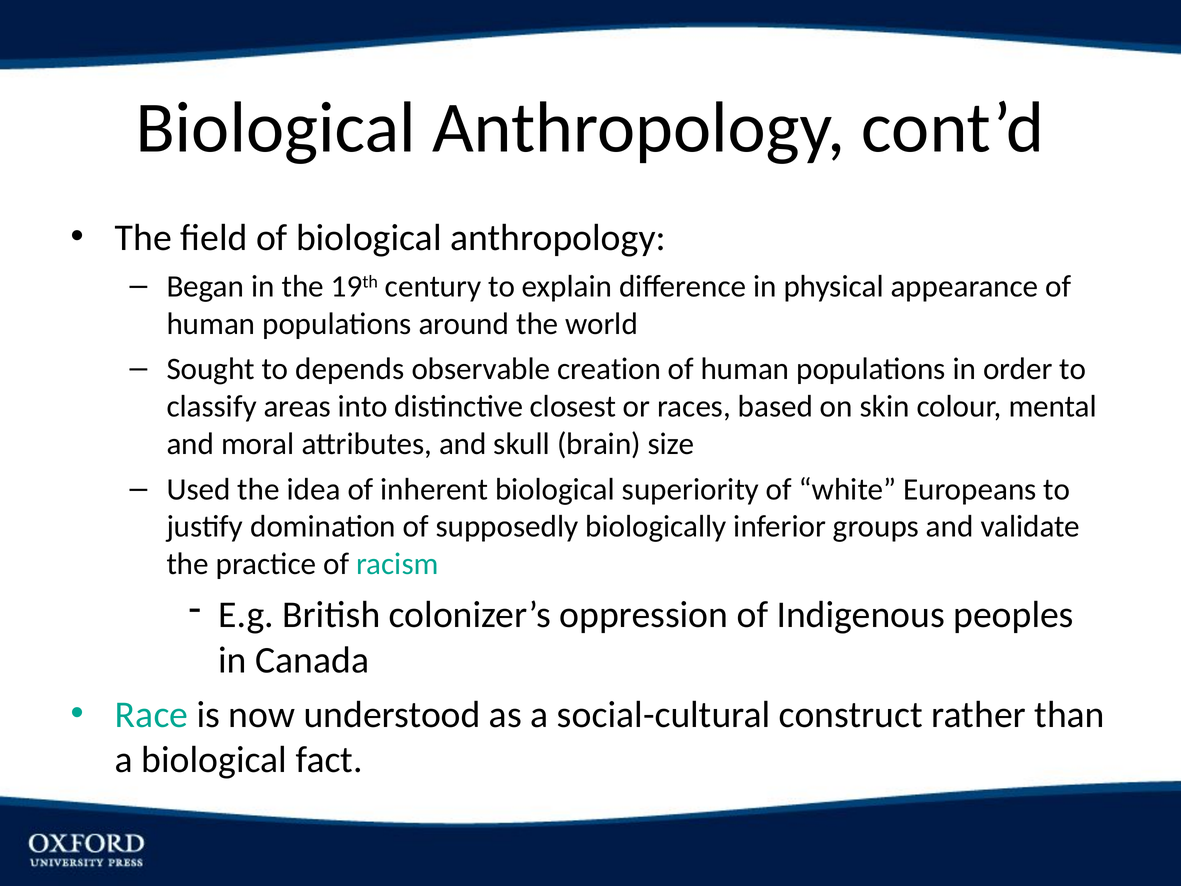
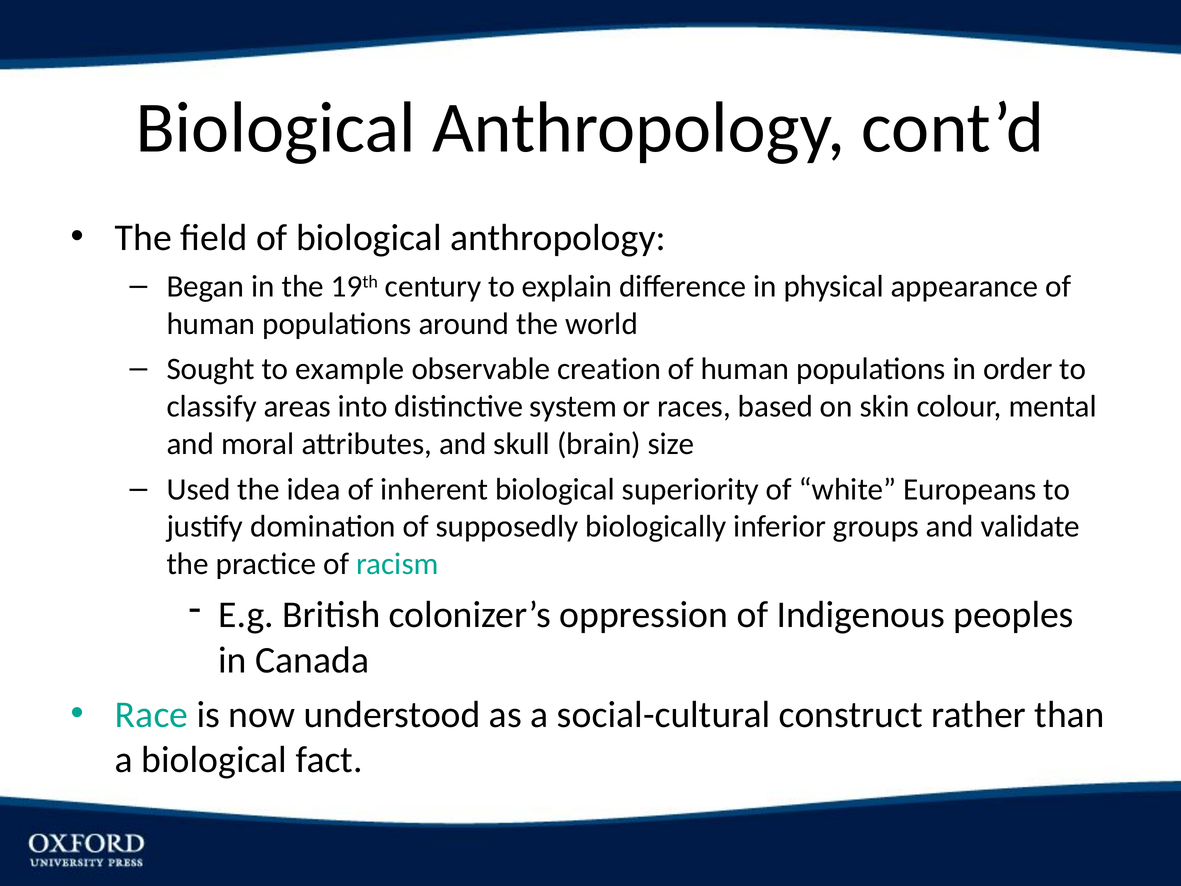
depends: depends -> example
closest: closest -> system
